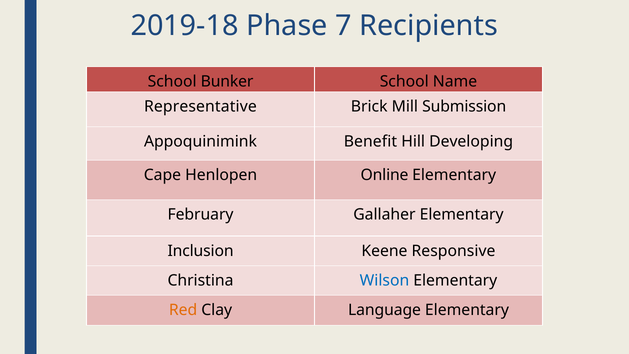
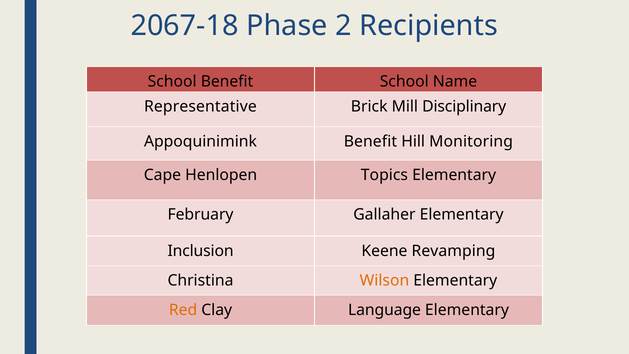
2019-18: 2019-18 -> 2067-18
7: 7 -> 2
School Bunker: Bunker -> Benefit
Submission: Submission -> Disciplinary
Developing: Developing -> Monitoring
Online: Online -> Topics
Responsive: Responsive -> Revamping
Wilson colour: blue -> orange
